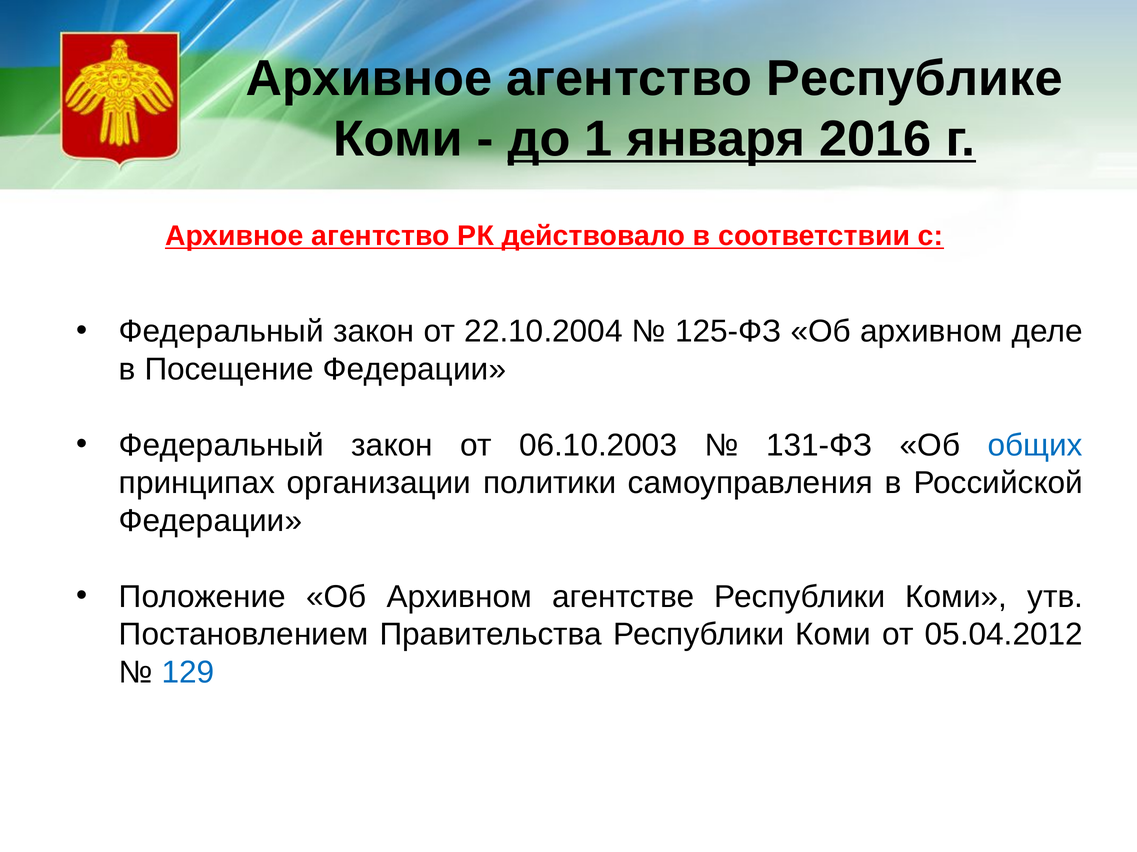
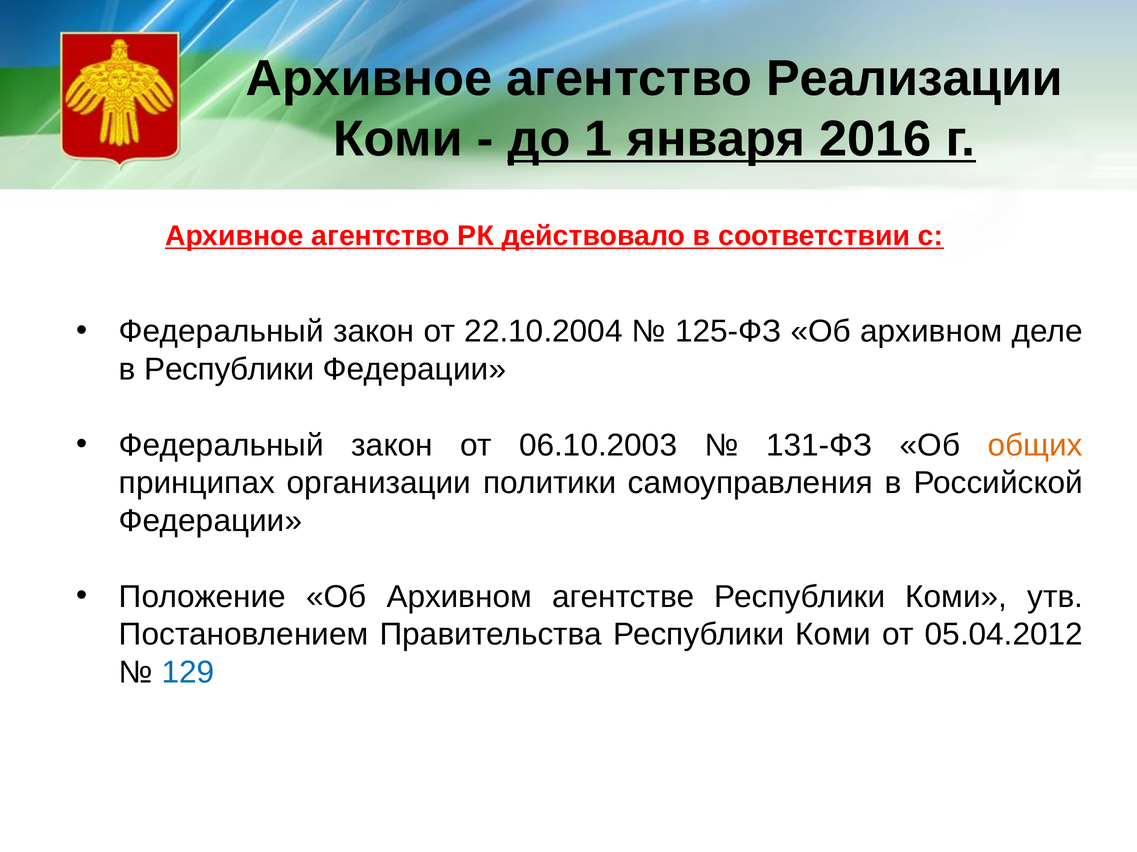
Республике: Республике -> Реализации
в Посещение: Посещение -> Республики
общих colour: blue -> orange
